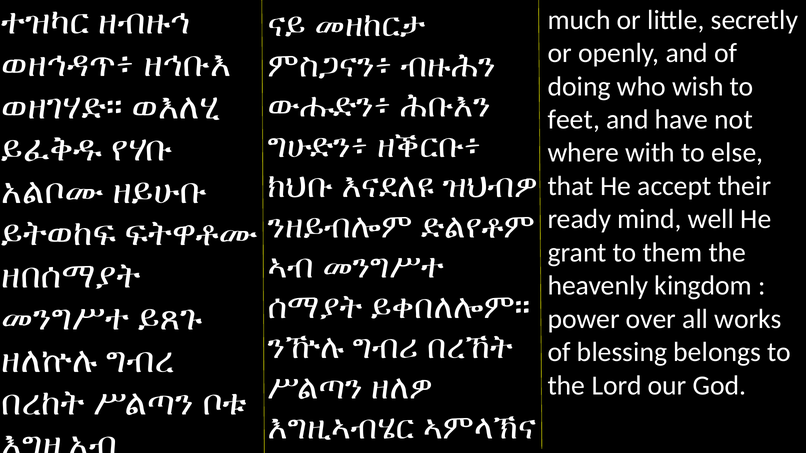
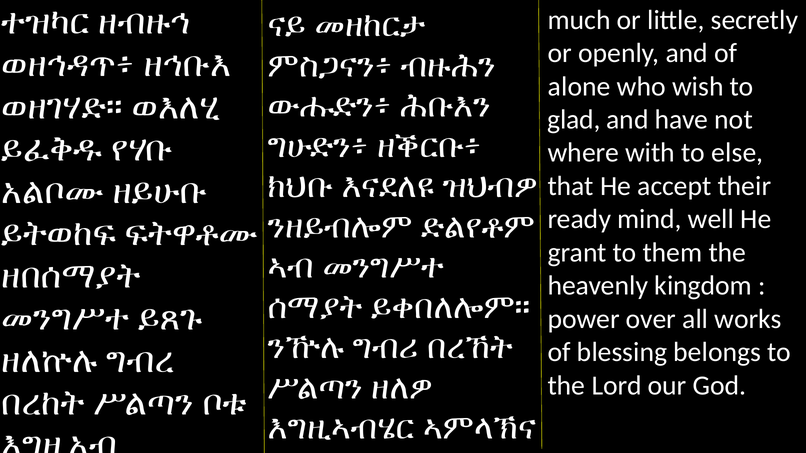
doing: doing -> alone
feet: feet -> glad
